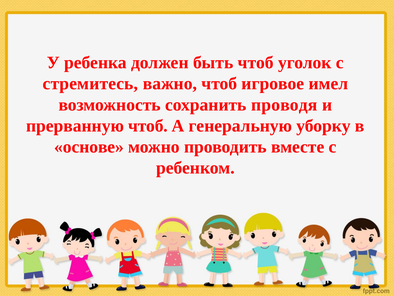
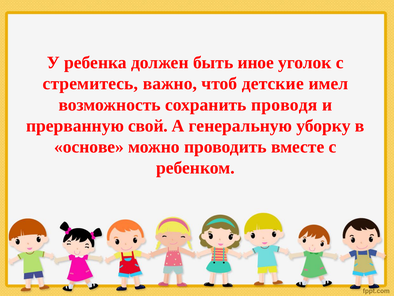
быть чтоб: чтоб -> иное
игровое: игровое -> детские
прерванную чтоб: чтоб -> свой
